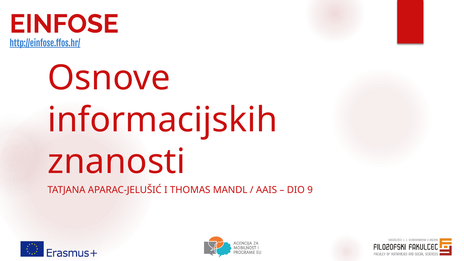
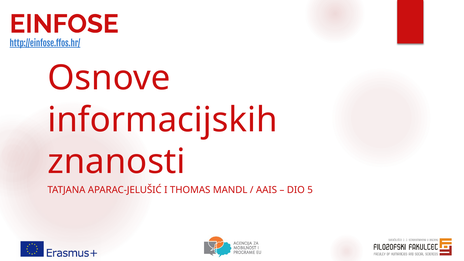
9: 9 -> 5
